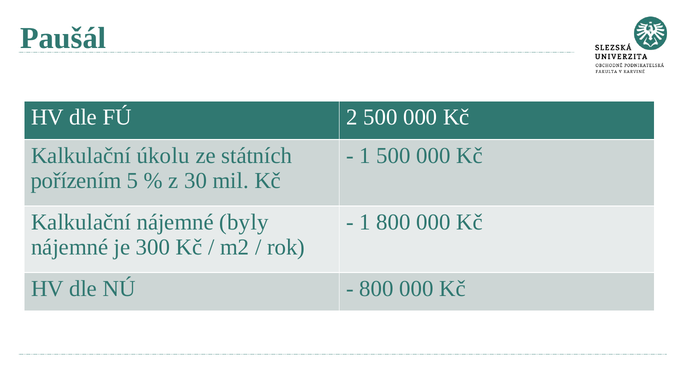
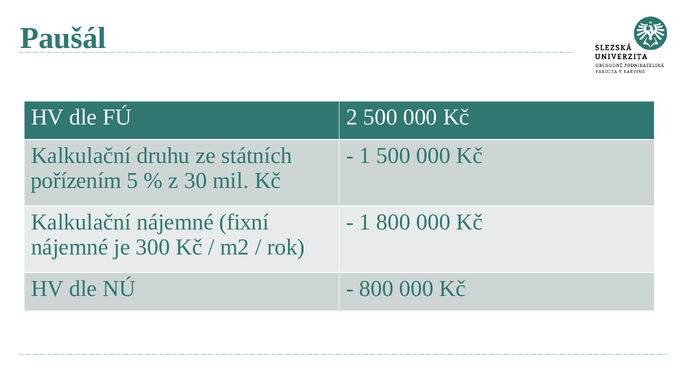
úkolu: úkolu -> druhu
byly: byly -> fixní
